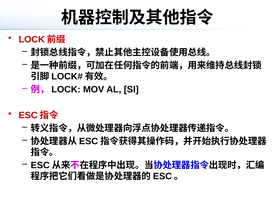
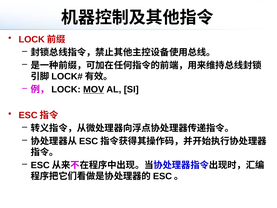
MOV underline: none -> present
